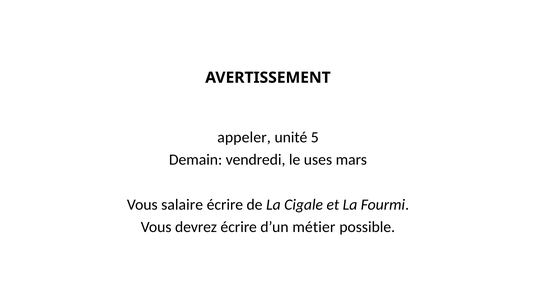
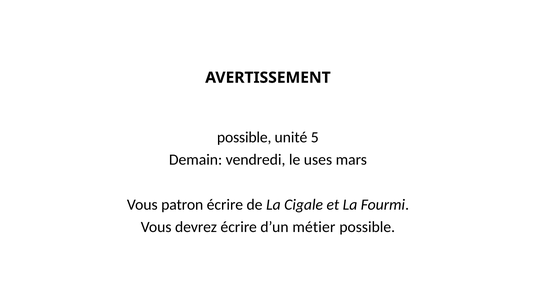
appeler at (244, 137): appeler -> possible
salaire: salaire -> patron
